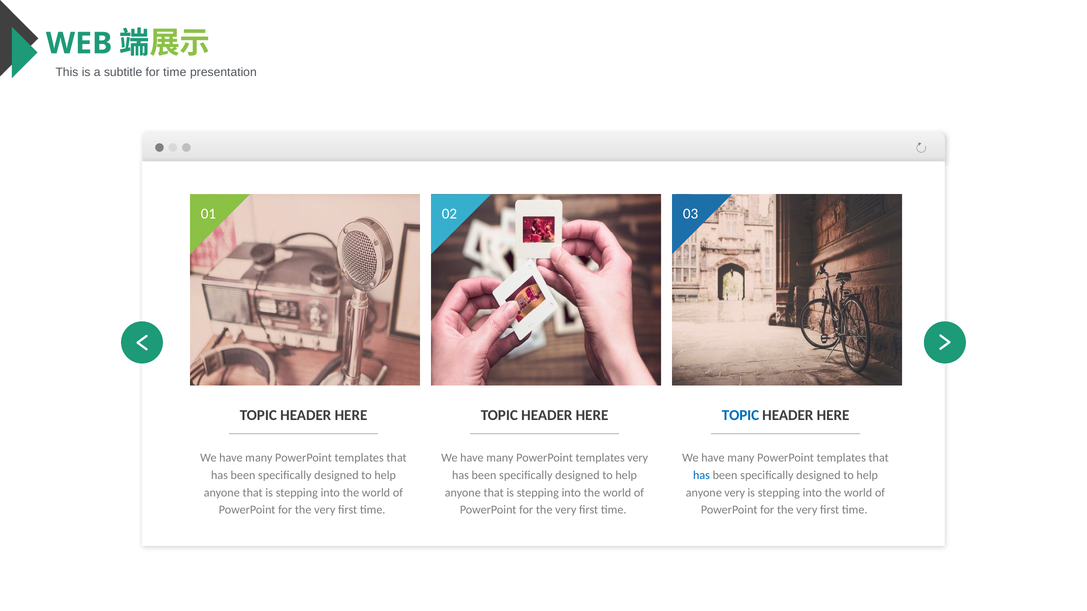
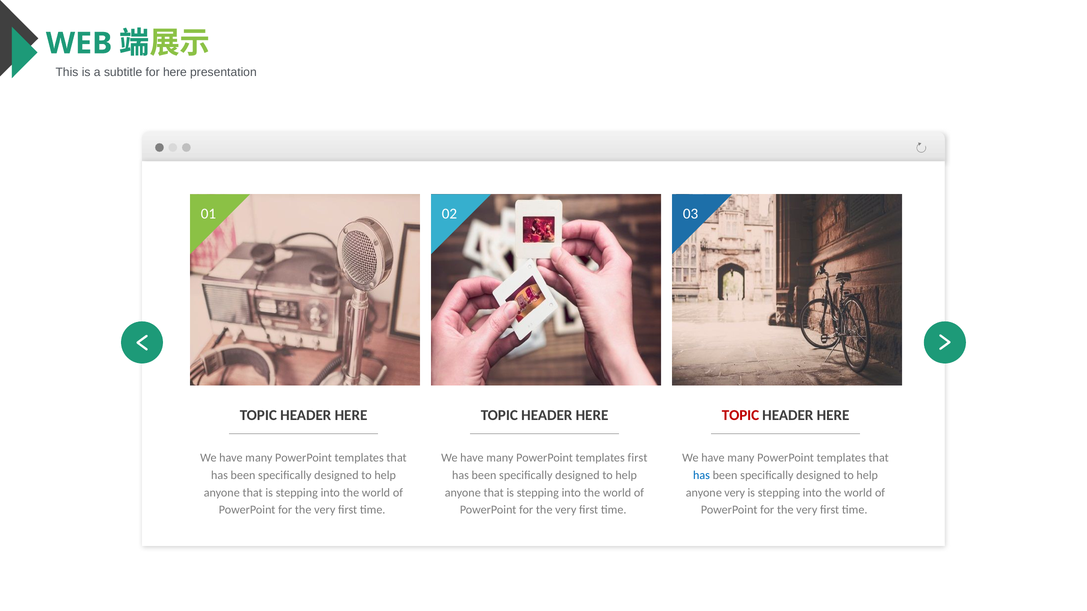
for time: time -> here
TOPIC at (740, 416) colour: blue -> red
templates very: very -> first
